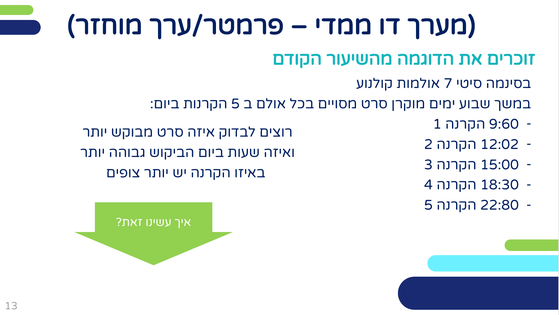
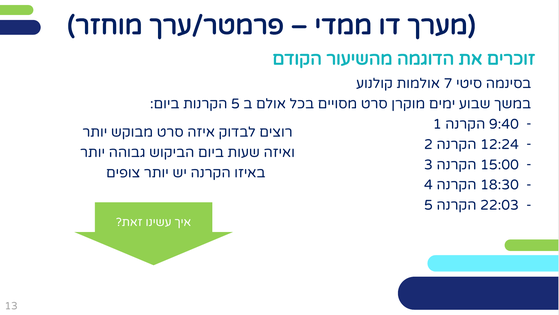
9:60: 9:60 -> 9:40
12:02: 12:02 -> 12:24
22:80: 22:80 -> 22:03
